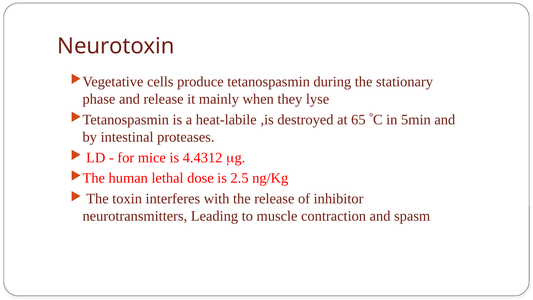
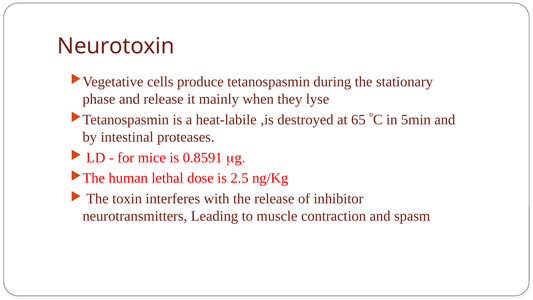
4.4312: 4.4312 -> 0.8591
